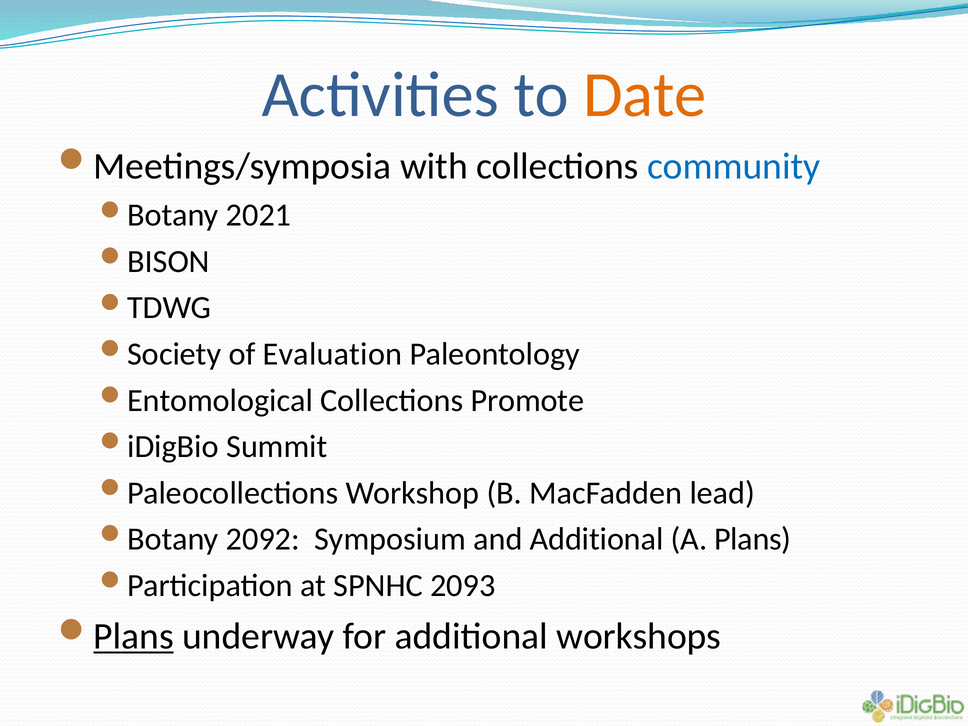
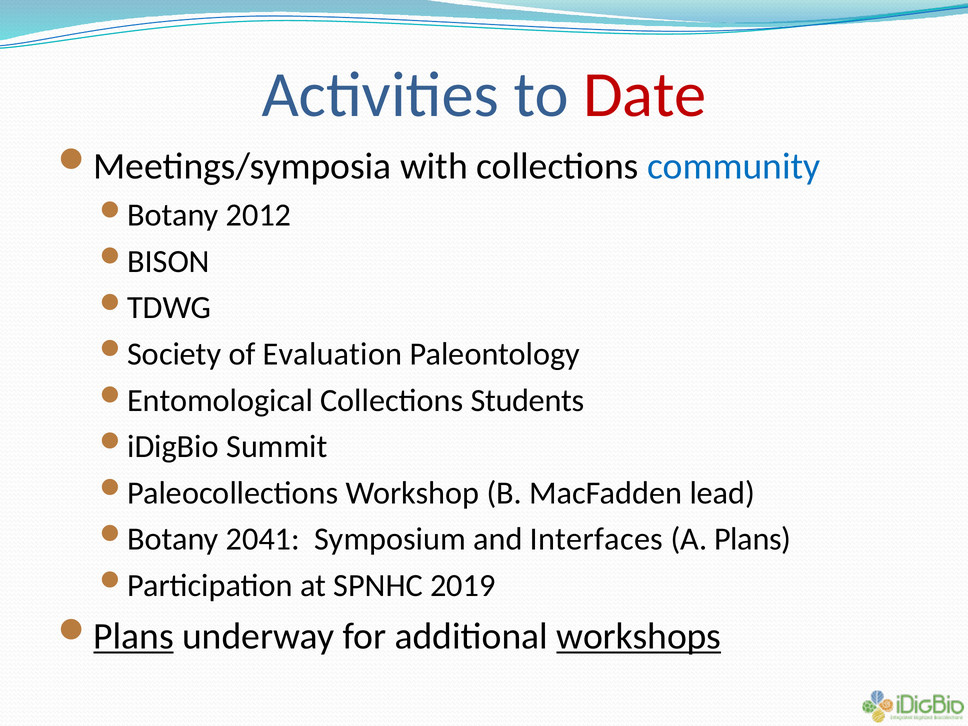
Date colour: orange -> red
2021: 2021 -> 2012
Promote: Promote -> Students
2092: 2092 -> 2041
and Additional: Additional -> Interfaces
2093: 2093 -> 2019
workshops underline: none -> present
